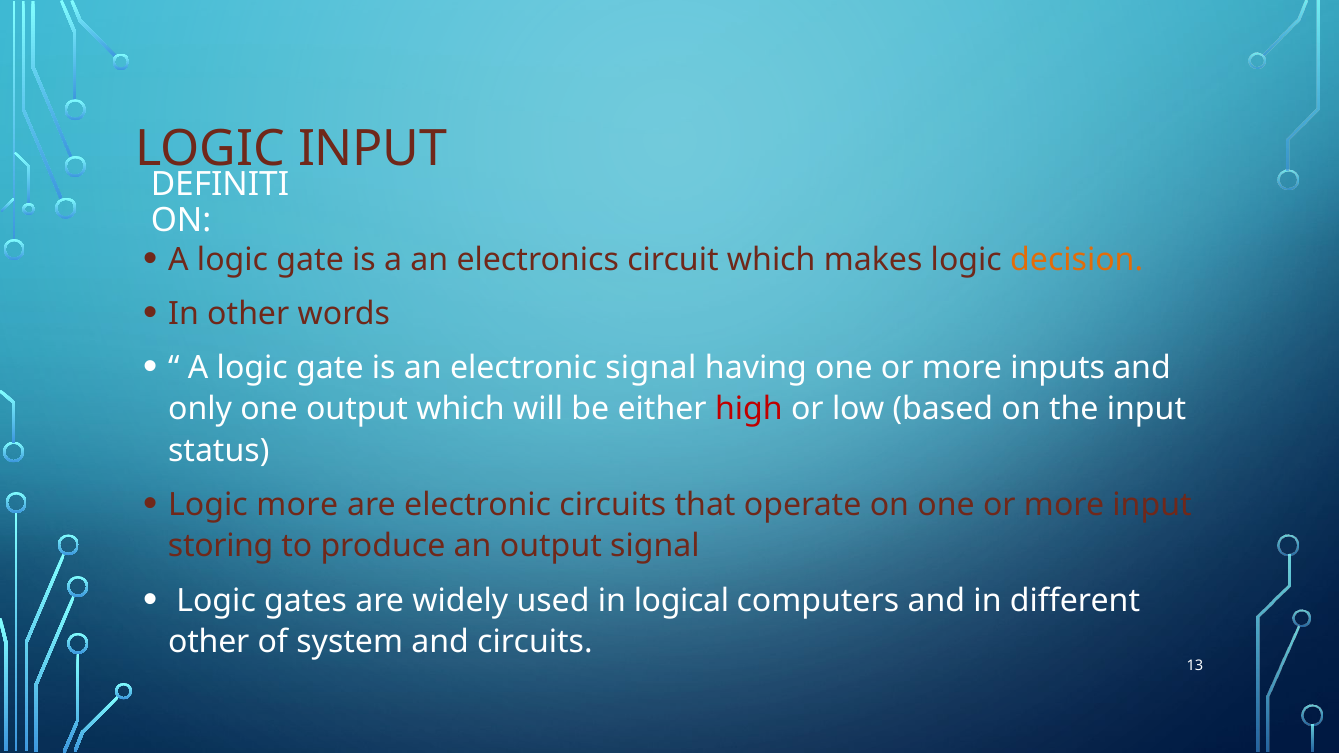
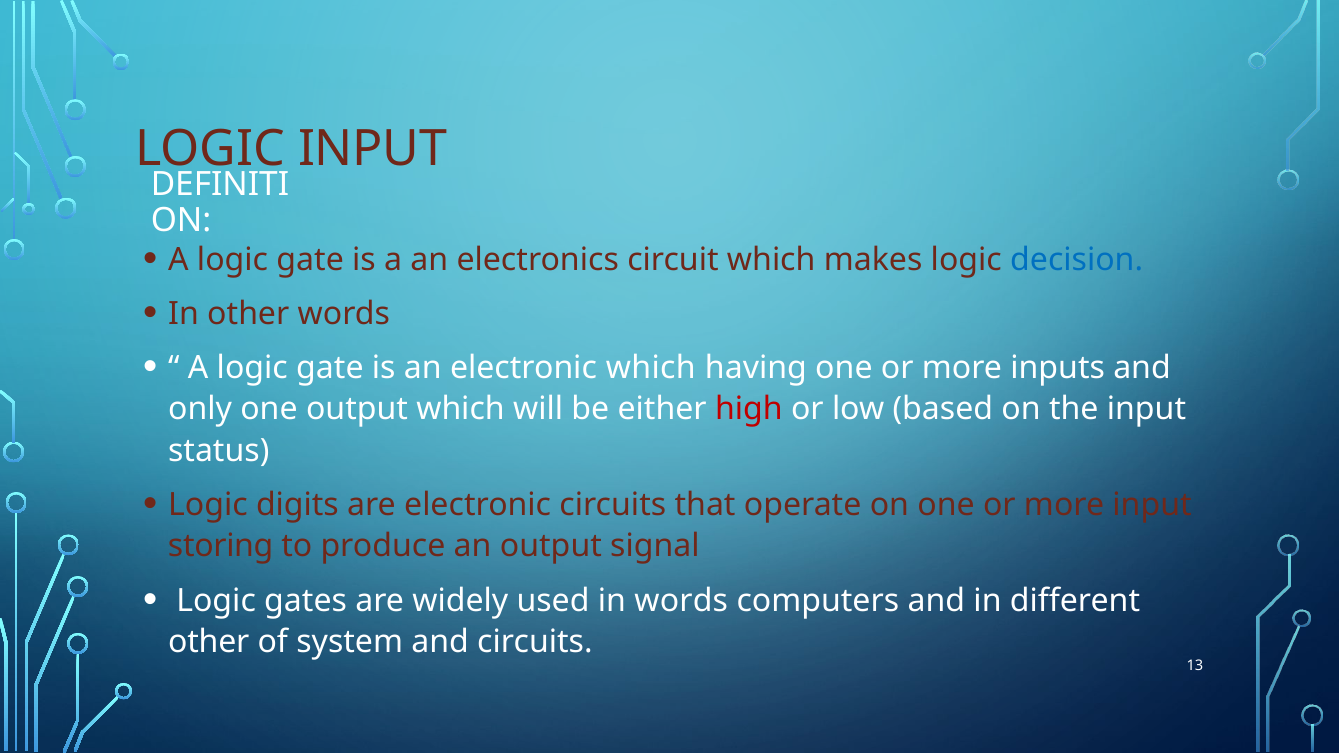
decision colour: orange -> blue
electronic signal: signal -> which
Logic more: more -> digits
in logical: logical -> words
